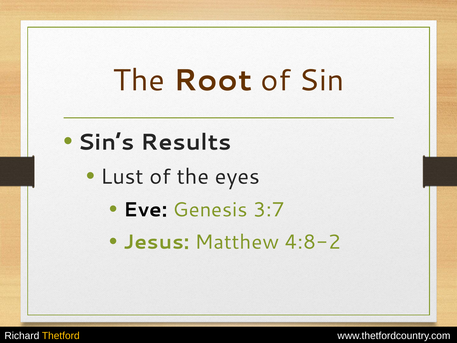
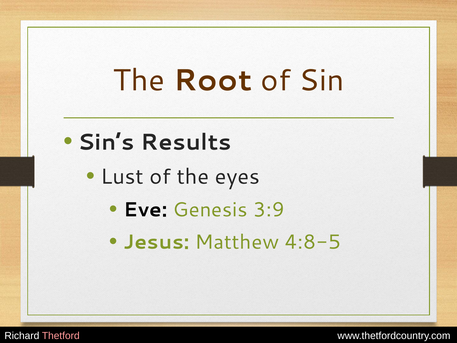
3:7: 3:7 -> 3:9
4:8-2: 4:8-2 -> 4:8-5
Thetford colour: yellow -> pink
